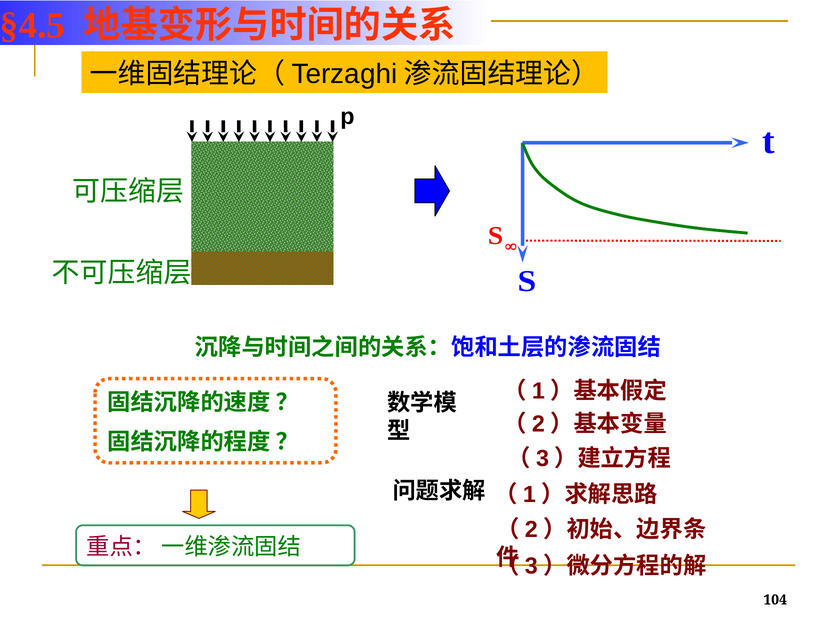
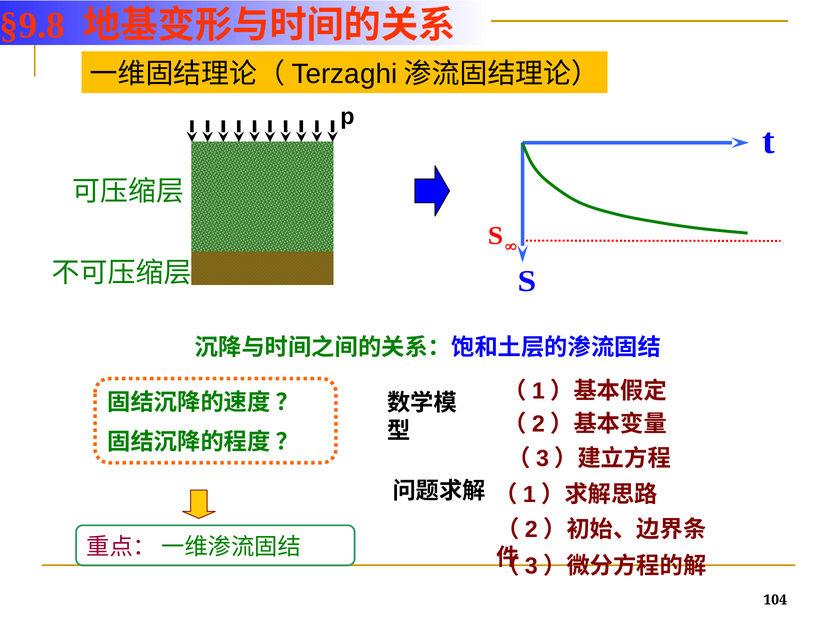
§4.5: §4.5 -> §9.8
